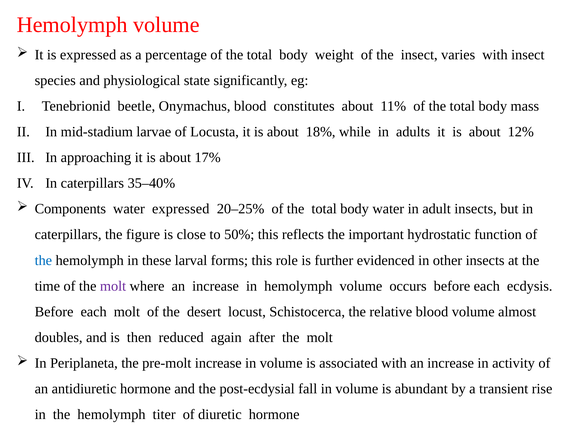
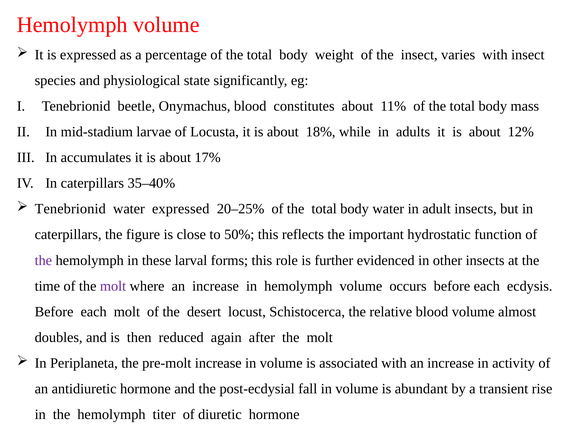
approaching: approaching -> accumulates
Components at (70, 209): Components -> Tenebrionid
the at (43, 260) colour: blue -> purple
